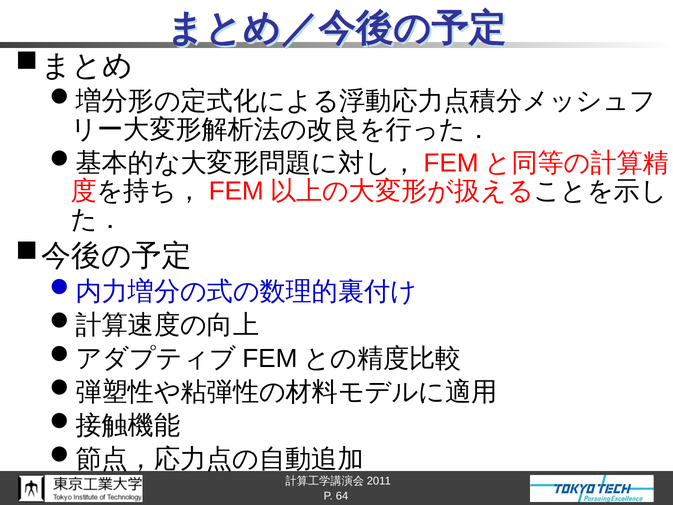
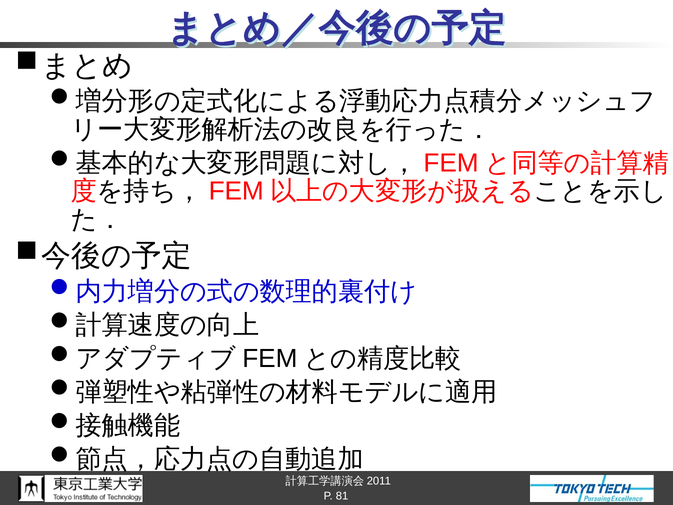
64: 64 -> 81
